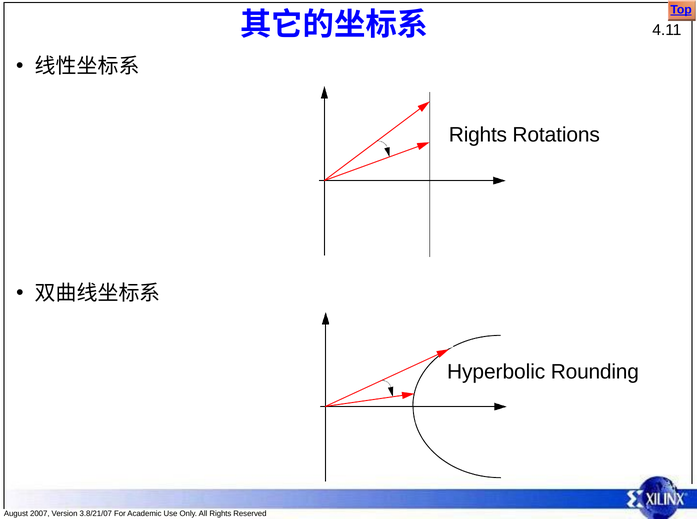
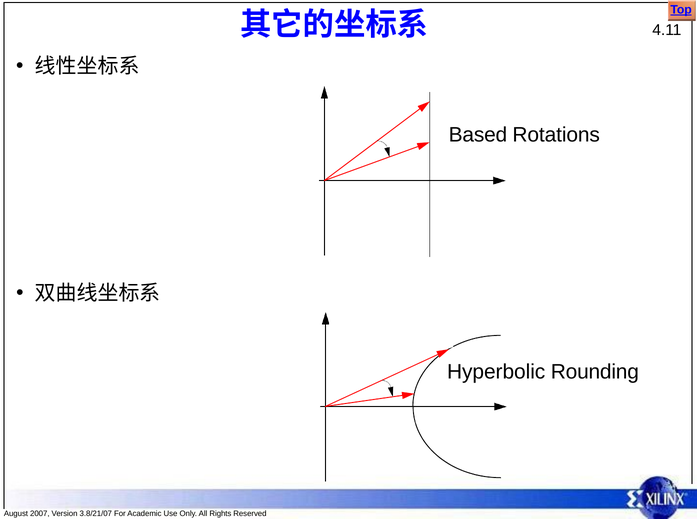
Rights at (478, 135): Rights -> Based
